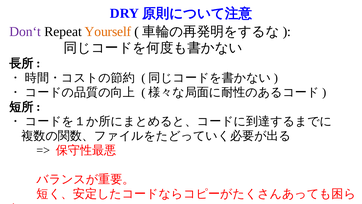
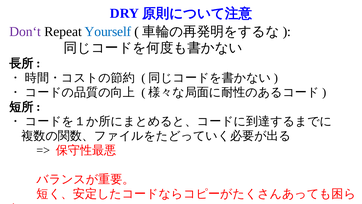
Yourself colour: orange -> blue
